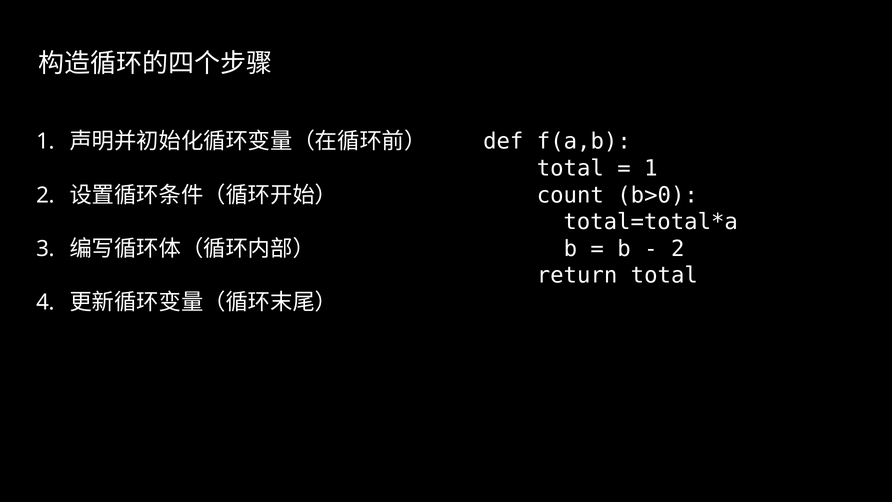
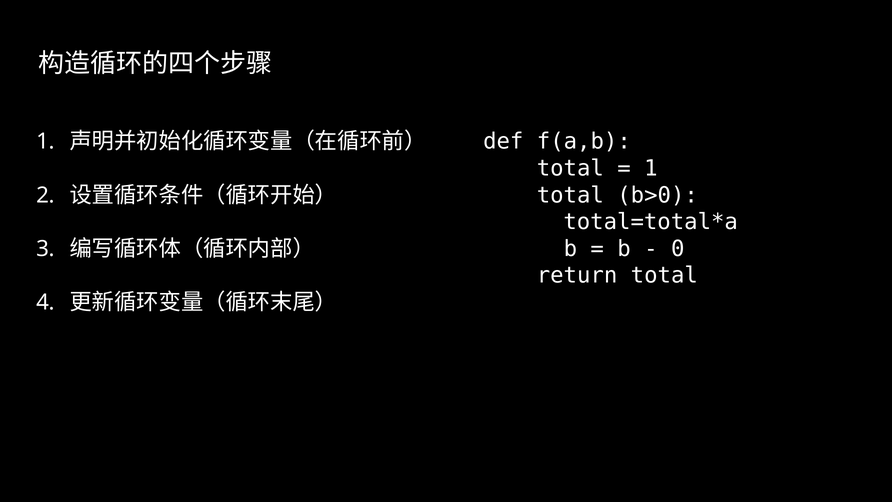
count at (570, 195): count -> total
2 at (678, 249): 2 -> 0
